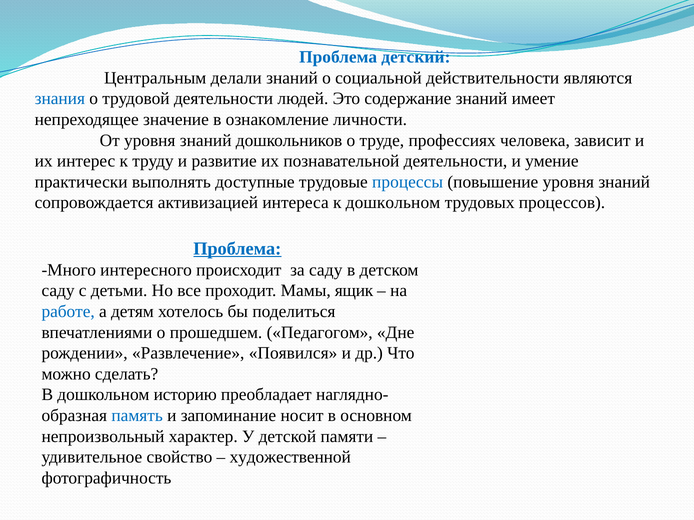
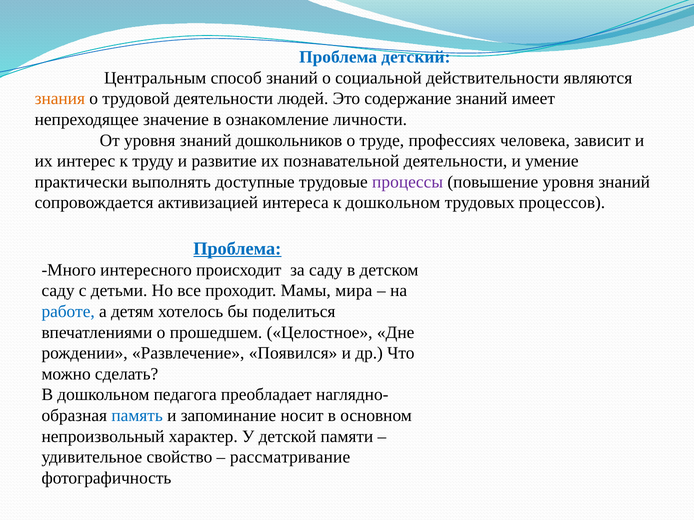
делали: делали -> способ
знания colour: blue -> orange
процессы colour: blue -> purple
ящик: ящик -> мира
Педагогом: Педагогом -> Целостное
историю: историю -> педагога
художественной: художественной -> рассматривание
